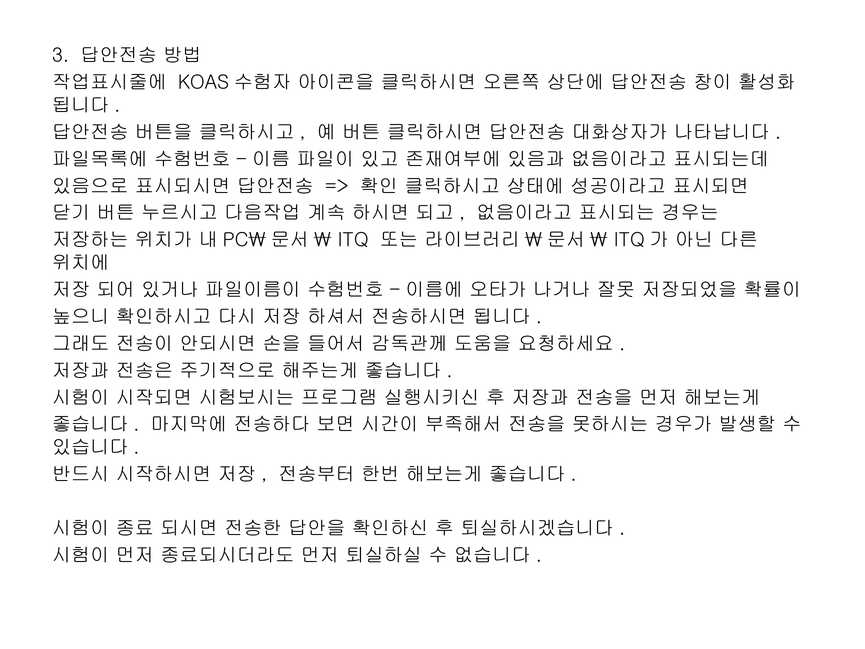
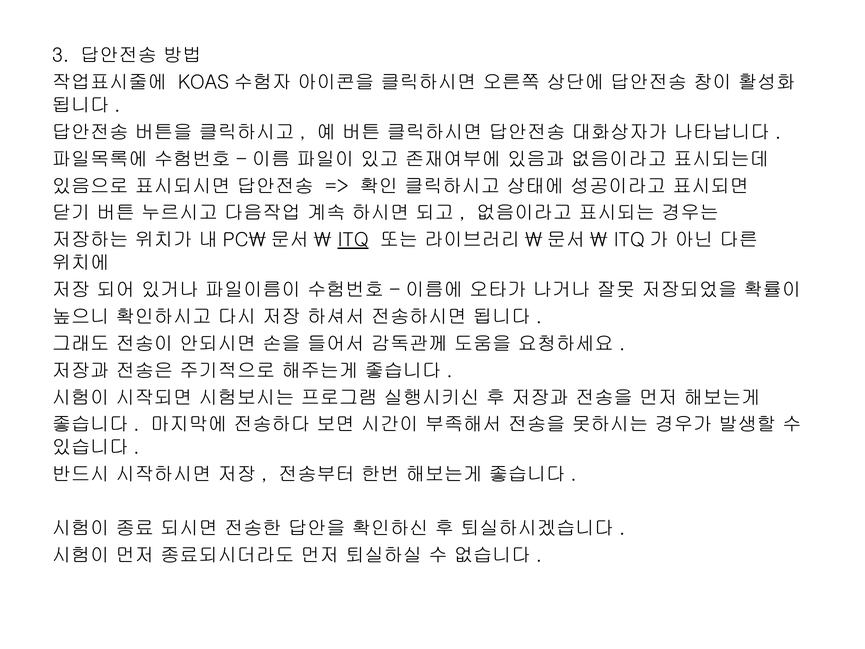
ITQ underline: none -> present
